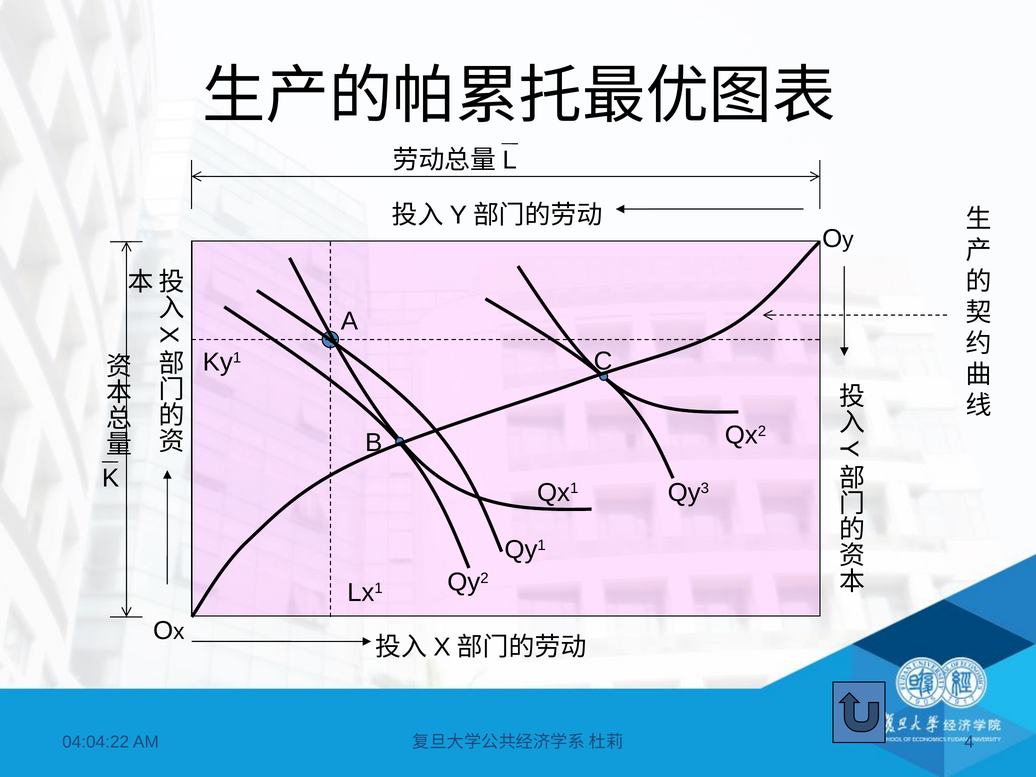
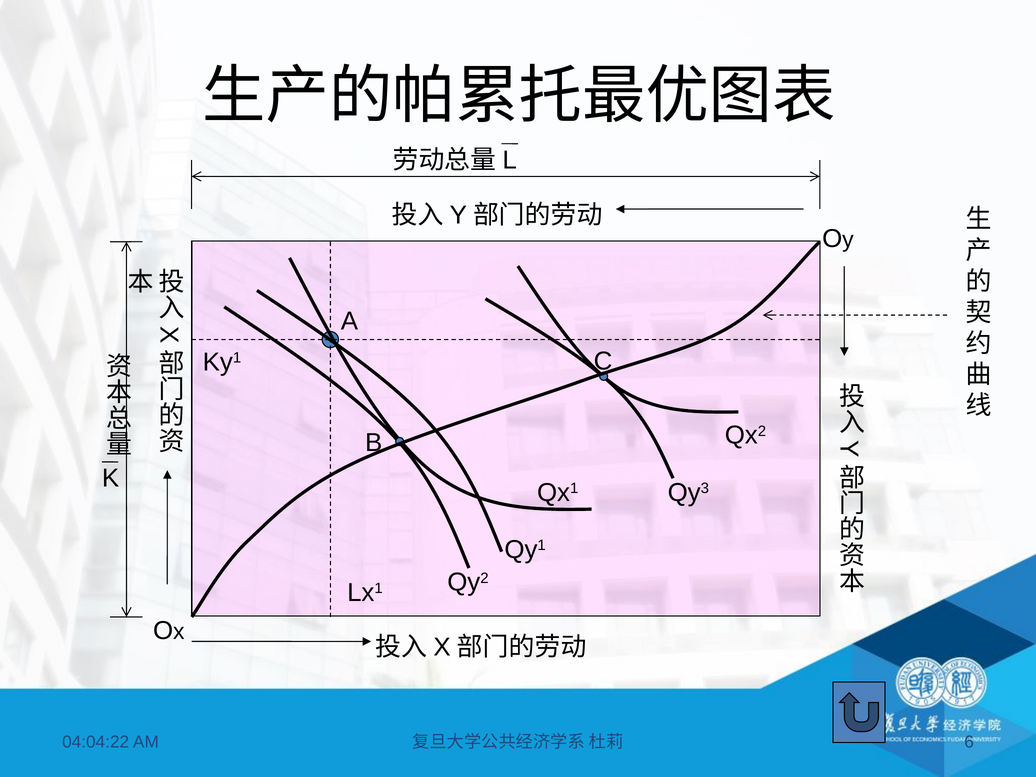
4: 4 -> 6
